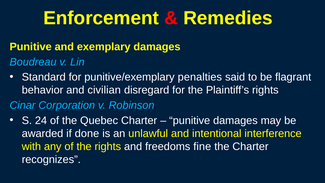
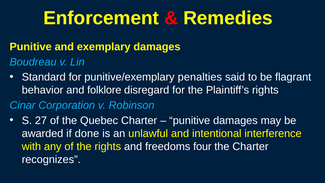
civilian: civilian -> folklore
24: 24 -> 27
fine: fine -> four
